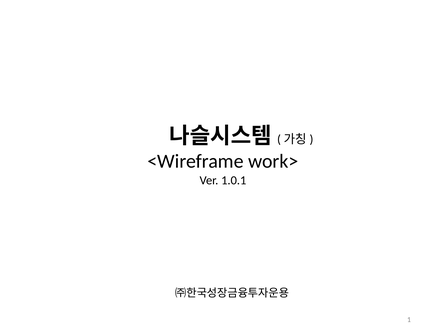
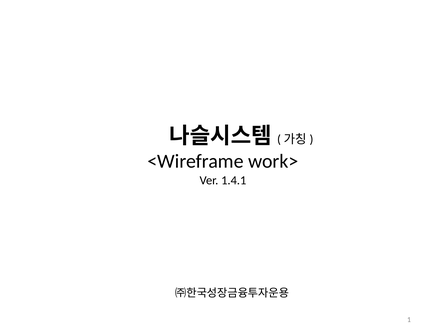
1.0.1: 1.0.1 -> 1.4.1
